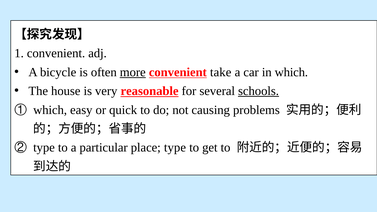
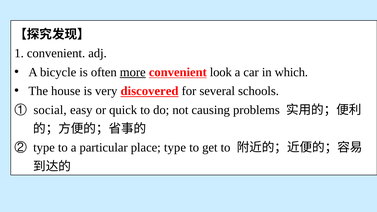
take: take -> look
reasonable: reasonable -> discovered
schools underline: present -> none
which at (50, 110): which -> social
